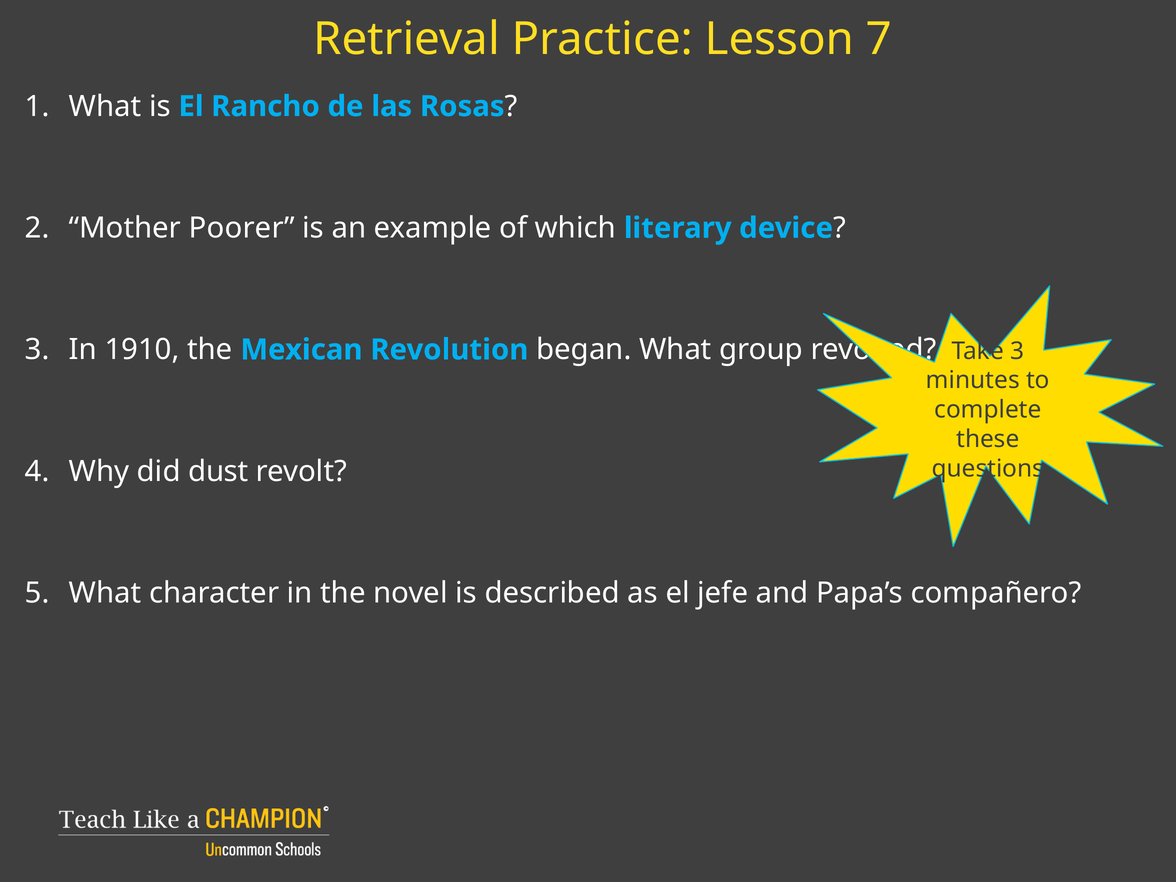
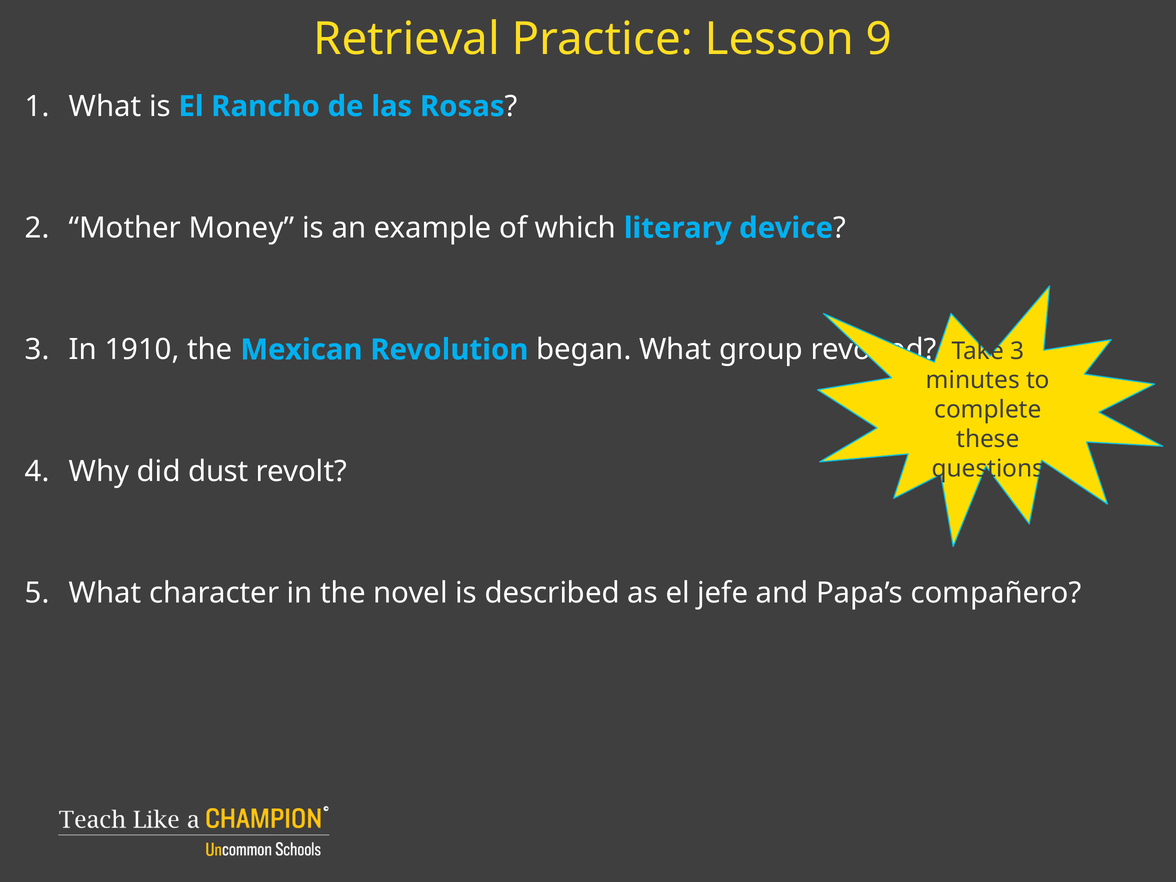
7: 7 -> 9
Poorer: Poorer -> Money
